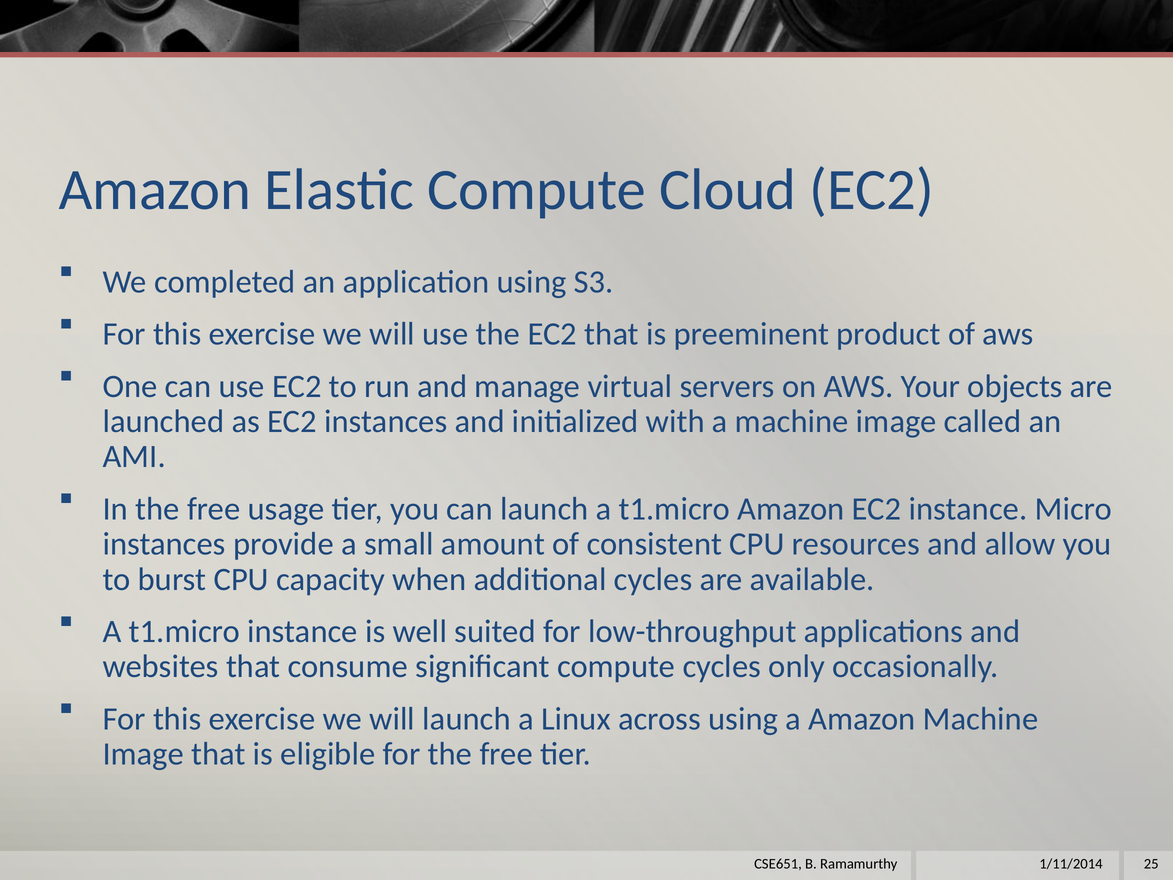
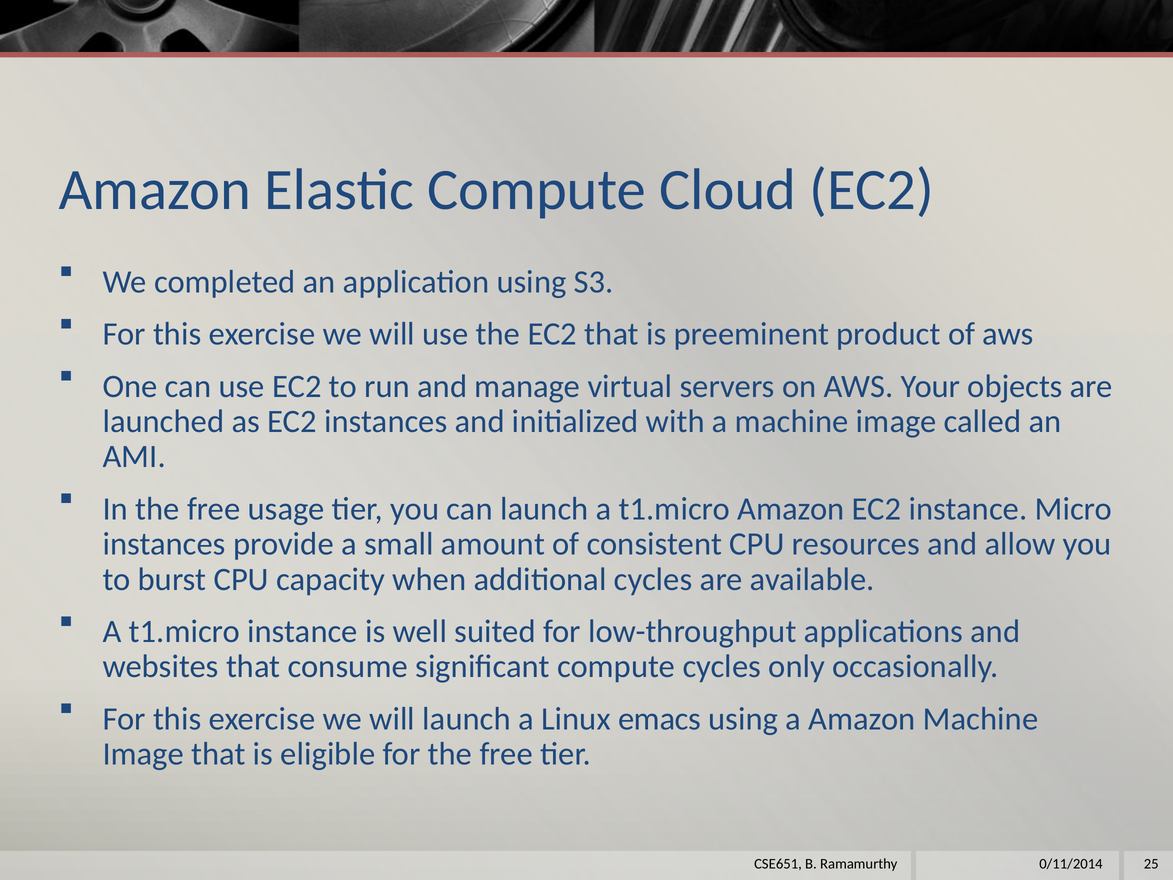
across: across -> emacs
1/11/2014: 1/11/2014 -> 0/11/2014
